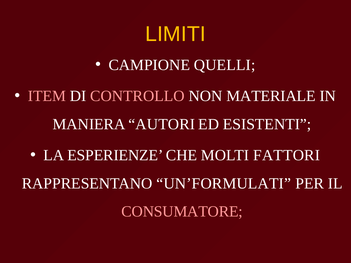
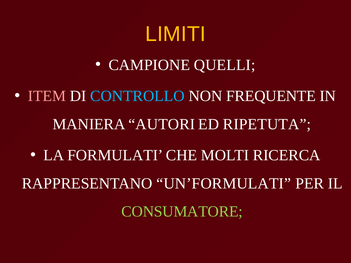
CONTROLLO colour: pink -> light blue
MATERIALE: MATERIALE -> FREQUENTE
ESISTENTI: ESISTENTI -> RIPETUTA
ESPERIENZE: ESPERIENZE -> FORMULATI
FATTORI: FATTORI -> RICERCA
CONSUMATORE colour: pink -> light green
